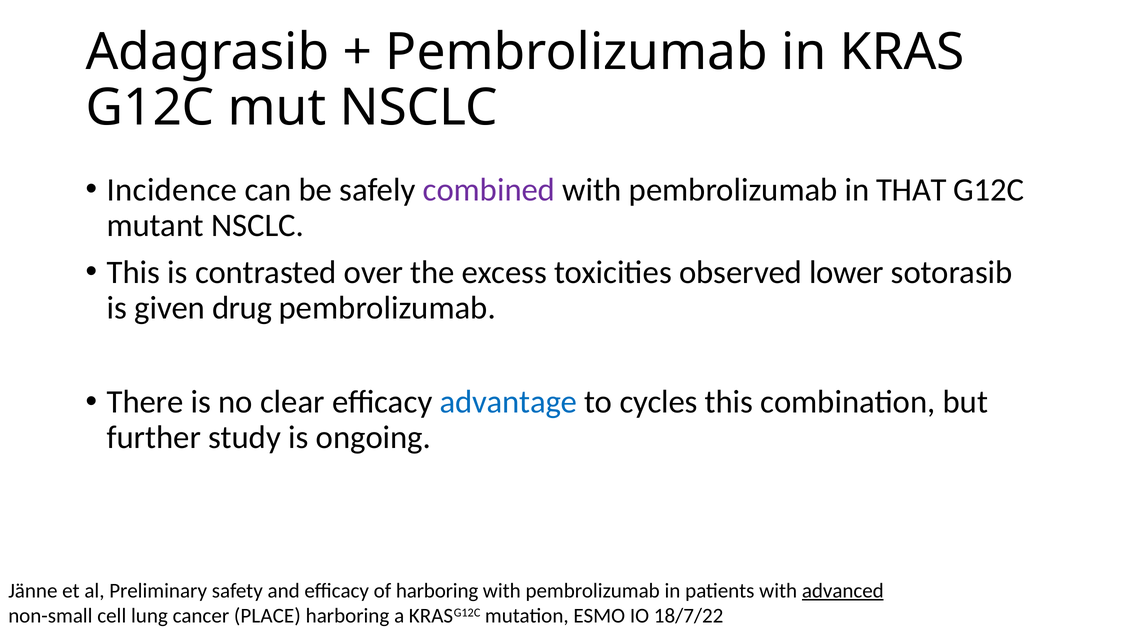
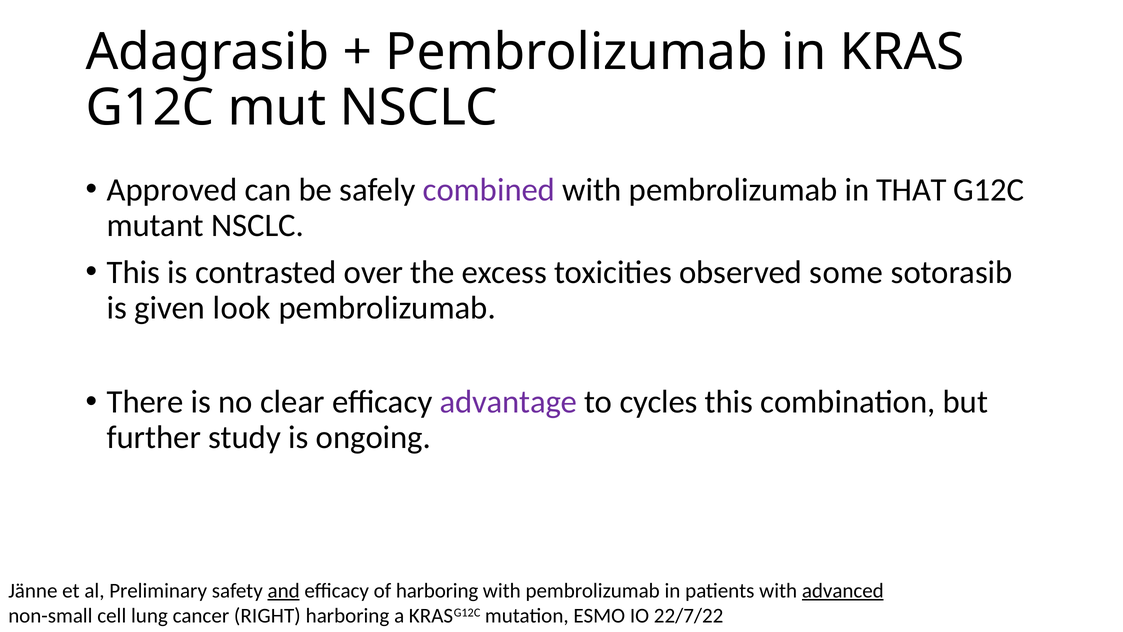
Incidence: Incidence -> Approved
lower: lower -> some
drug: drug -> look
advantage colour: blue -> purple
and underline: none -> present
PLACE: PLACE -> RIGHT
18/7/22: 18/7/22 -> 22/7/22
